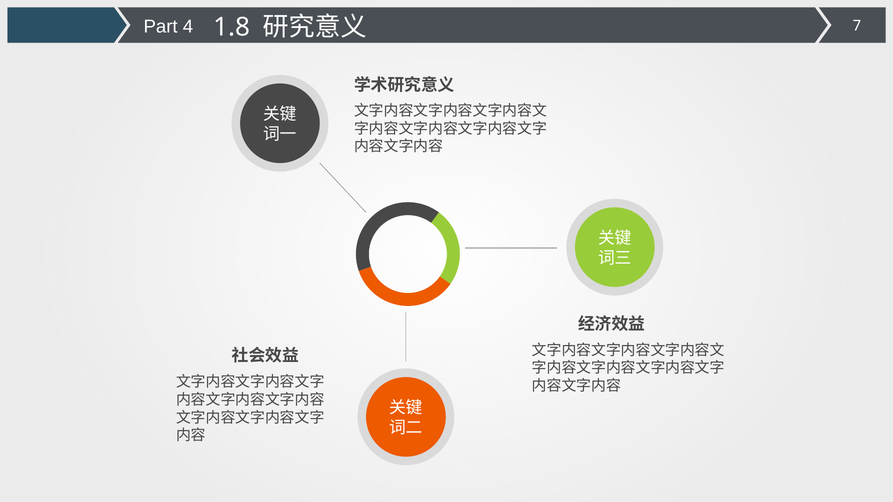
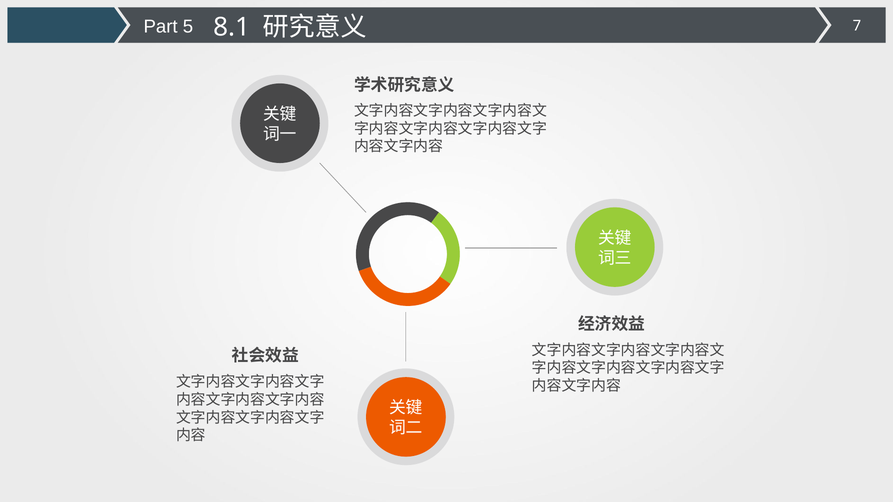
4: 4 -> 5
1.8: 1.8 -> 8.1
